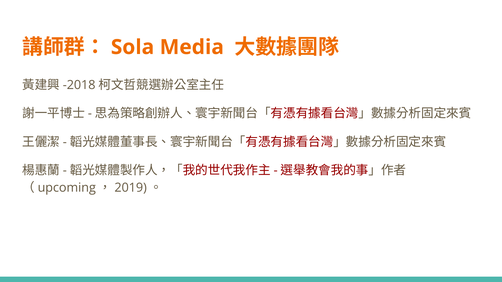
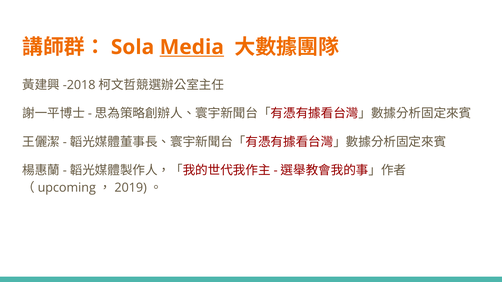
Media underline: none -> present
